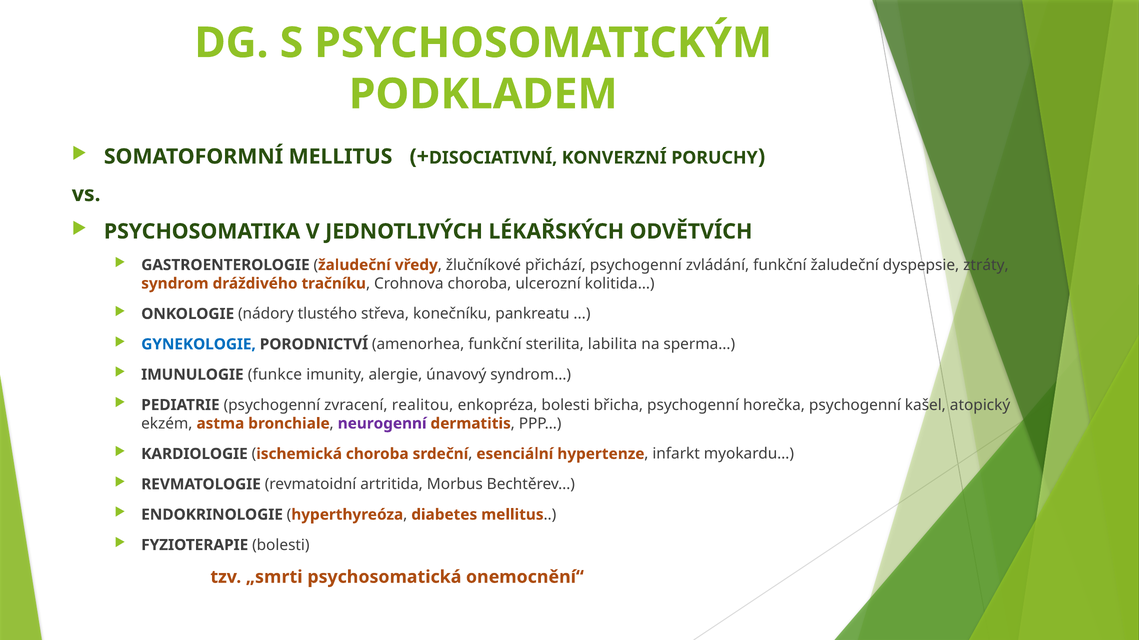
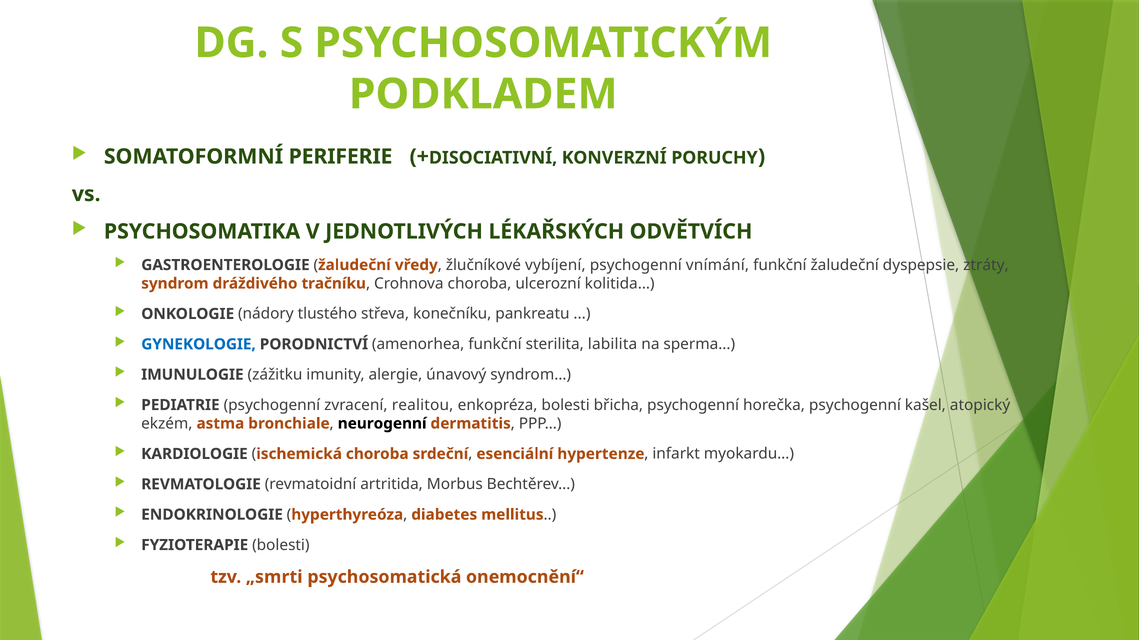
SOMATOFORMNÍ MELLITUS: MELLITUS -> PERIFERIE
přichází: přichází -> vybíjení
zvládání: zvládání -> vnímání
funkce: funkce -> zážitku
neurogenní colour: purple -> black
